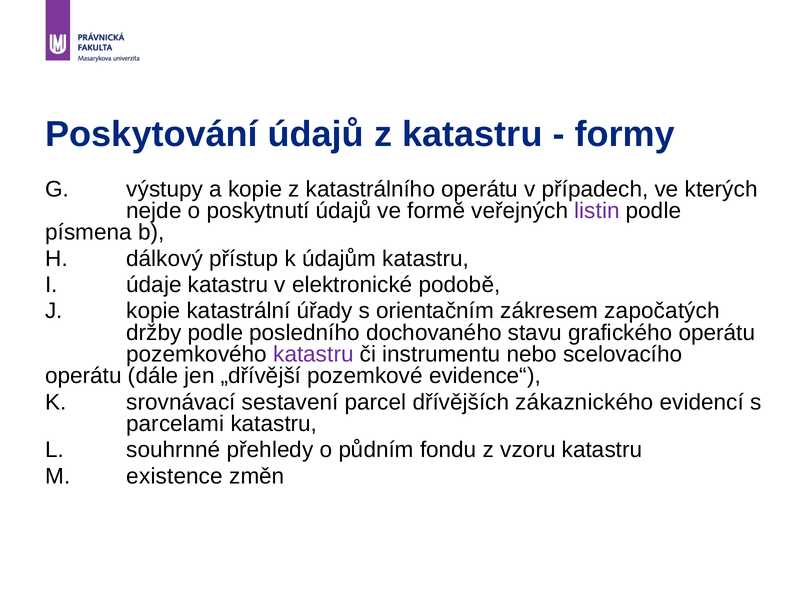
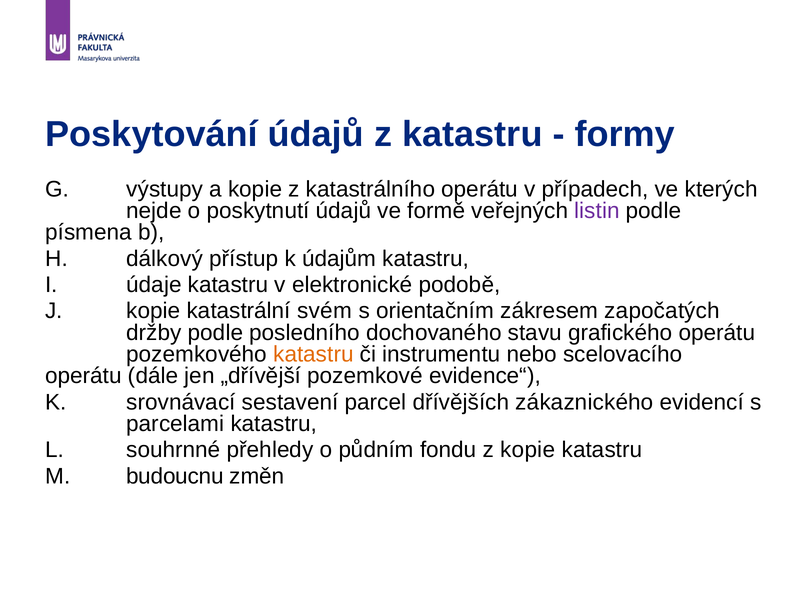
úřady: úřady -> svém
katastru at (313, 354) colour: purple -> orange
z vzoru: vzoru -> kopie
existence: existence -> budoucnu
